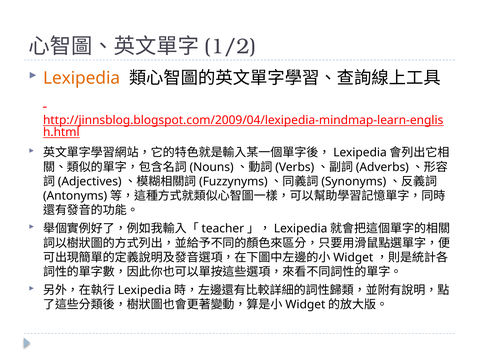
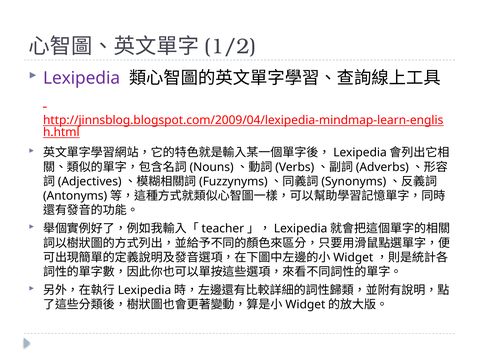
Lexipedia colour: orange -> purple
